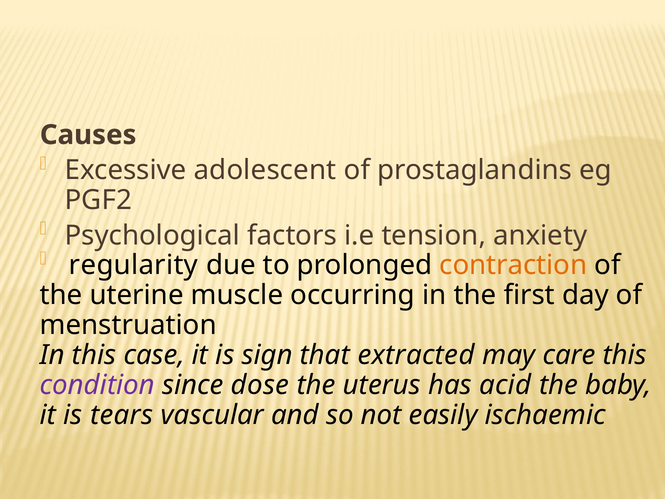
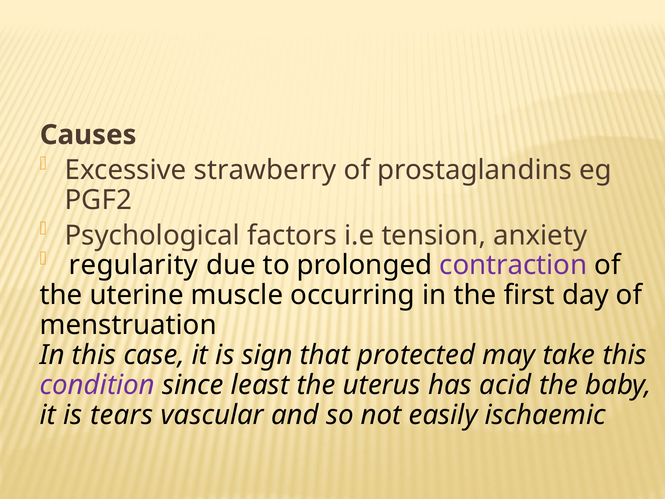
adolescent: adolescent -> strawberry
contraction colour: orange -> purple
extracted: extracted -> protected
care: care -> take
dose: dose -> least
